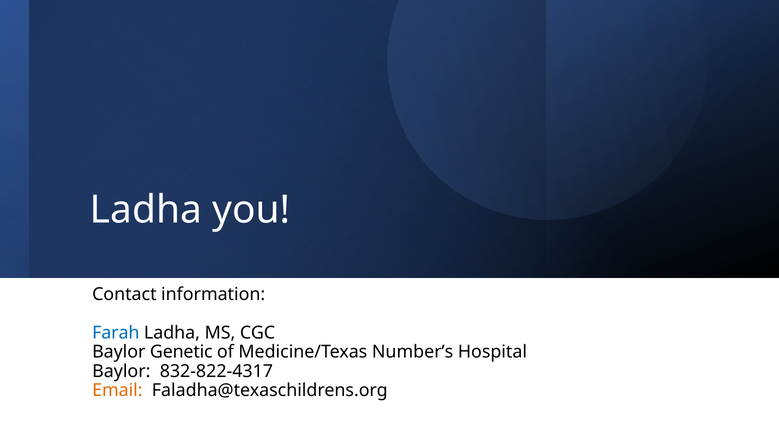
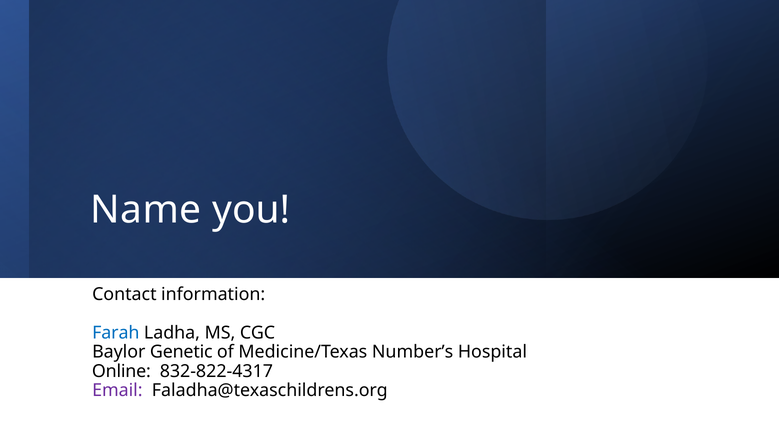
Ladha at (146, 210): Ladha -> Name
Baylor at (121, 371): Baylor -> Online
Email colour: orange -> purple
